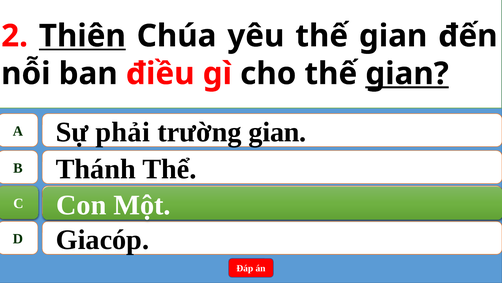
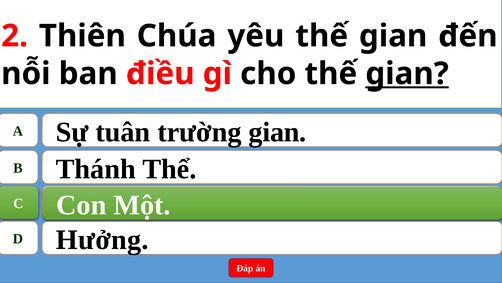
Thiên underline: present -> none
phải: phải -> tuân
Giacóp: Giacóp -> Hưởng
